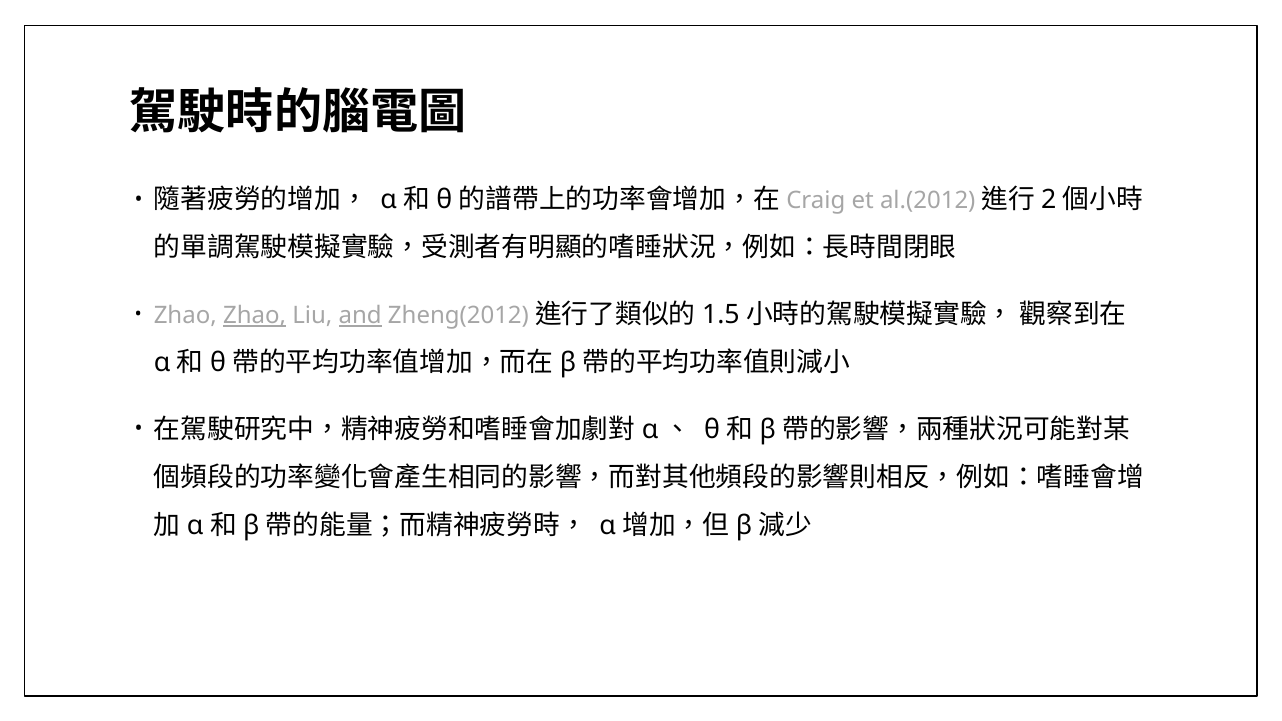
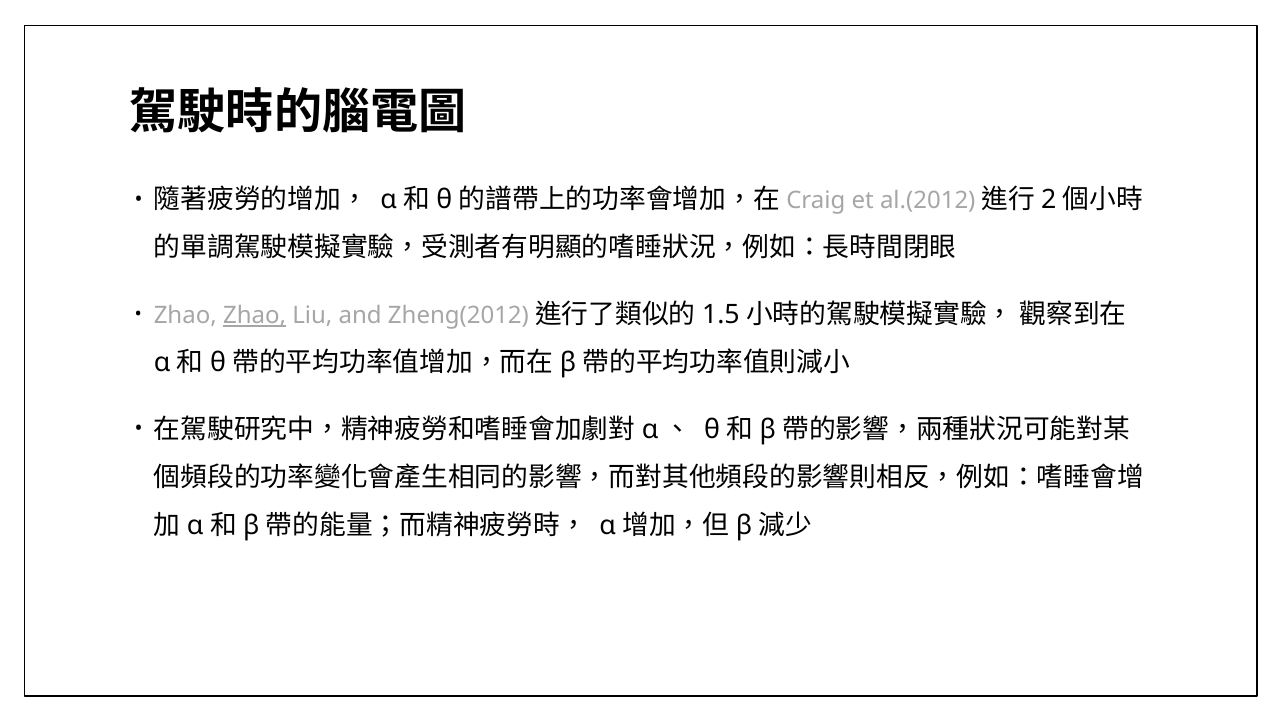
and underline: present -> none
